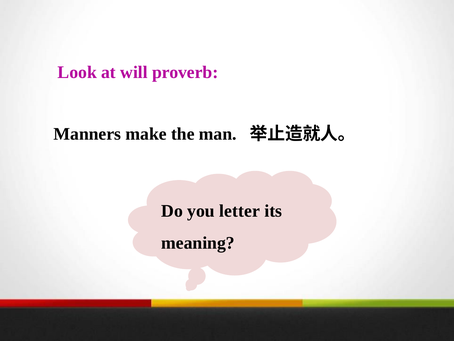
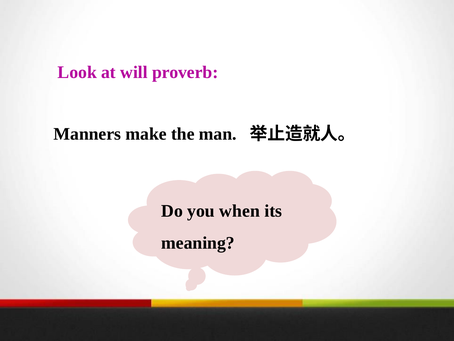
letter: letter -> when
